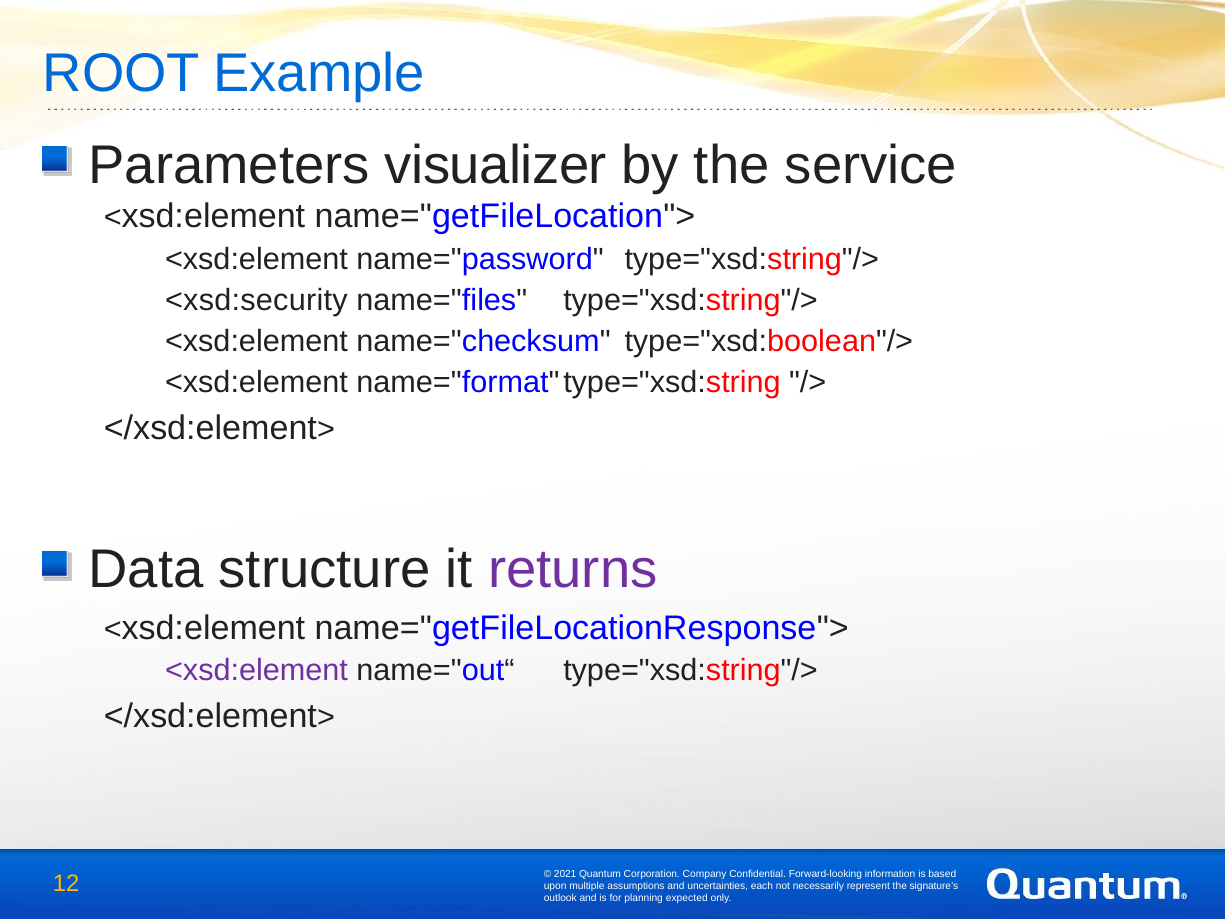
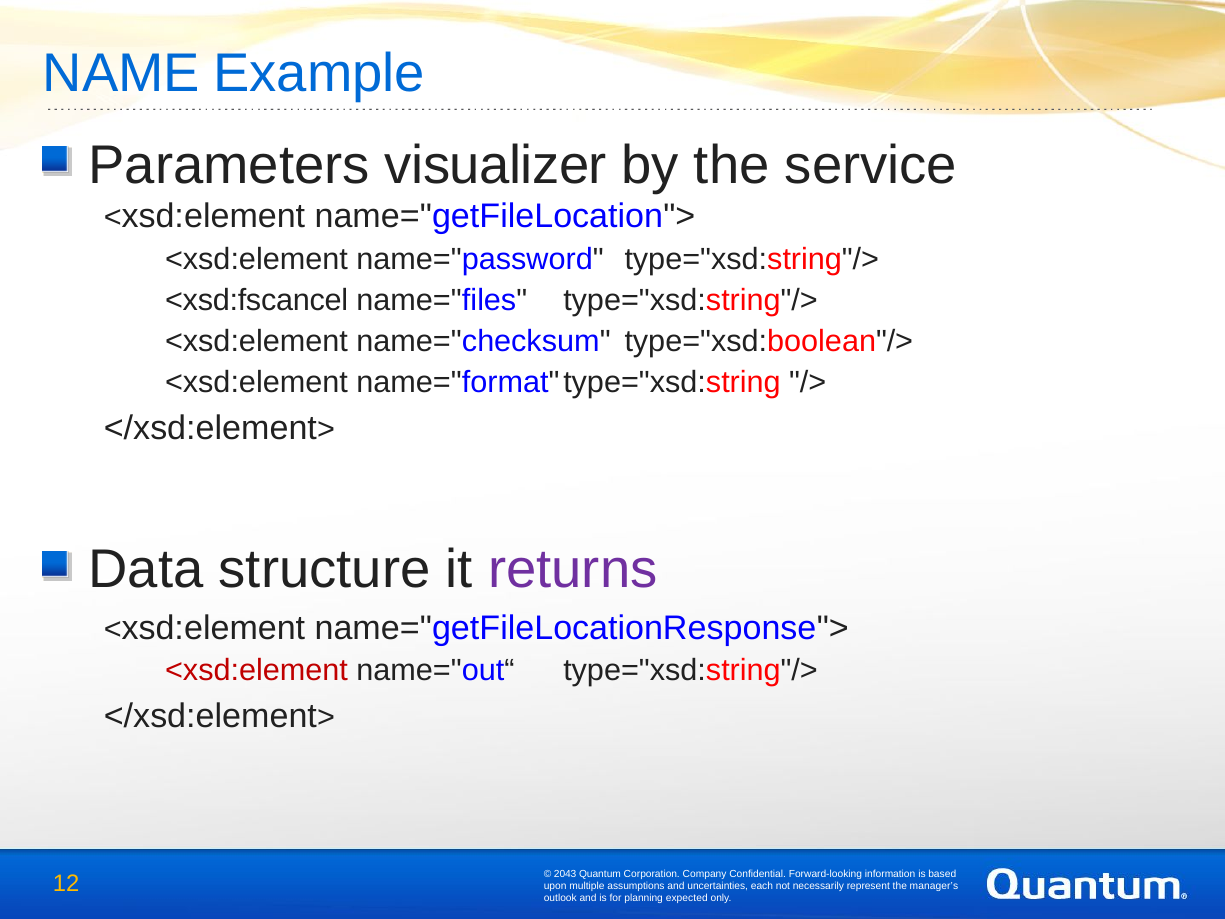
ROOT: ROOT -> NAME
<xsd:security: <xsd:security -> <xsd:fscancel
<xsd:element at (257, 671) colour: purple -> red
2021: 2021 -> 2043
signature’s: signature’s -> manager’s
